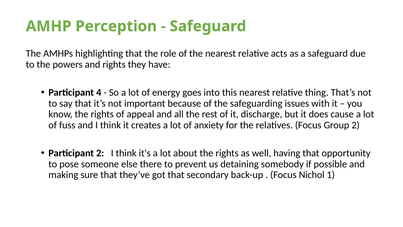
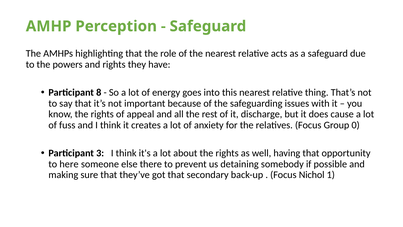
4: 4 -> 8
Group 2: 2 -> 0
Participant 2: 2 -> 3
pose: pose -> here
